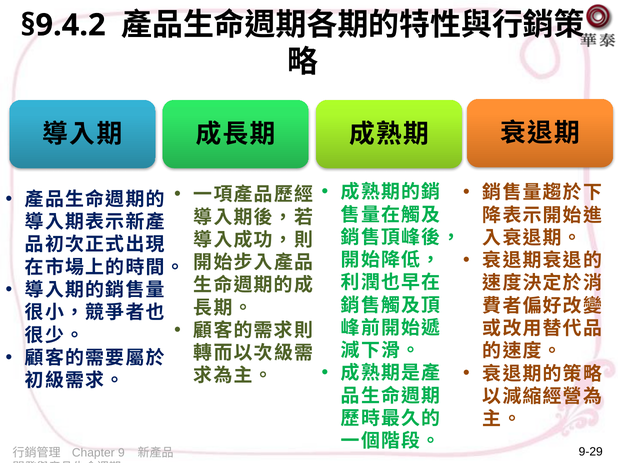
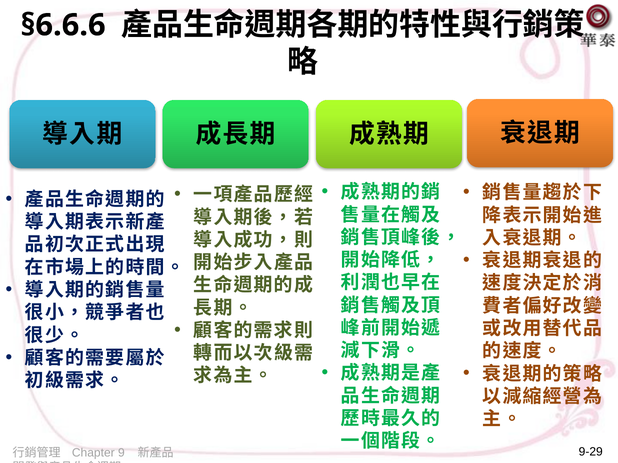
§9.4.2: §9.4.2 -> §6.6.6
